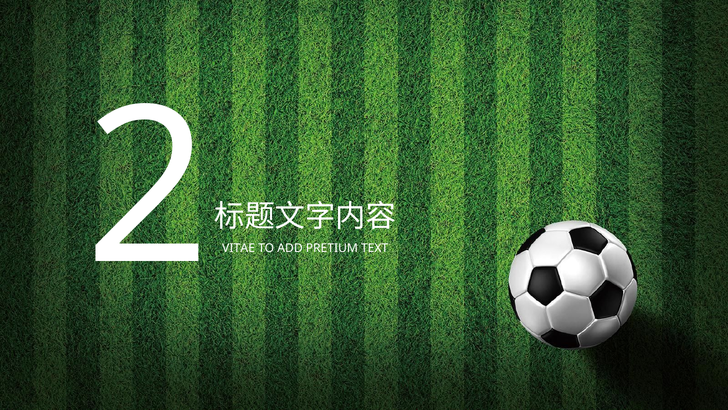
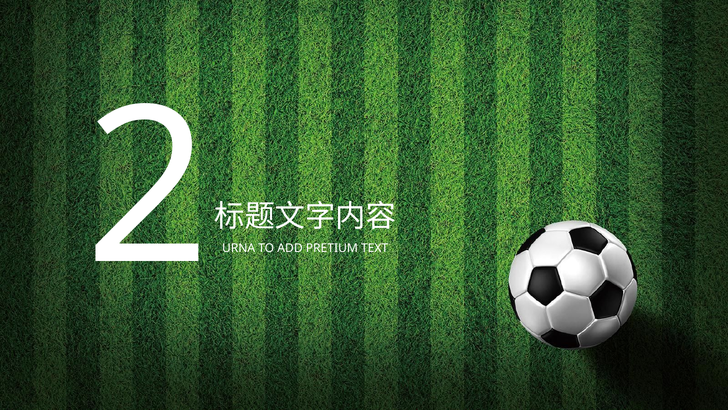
VITAE: VITAE -> URNA
